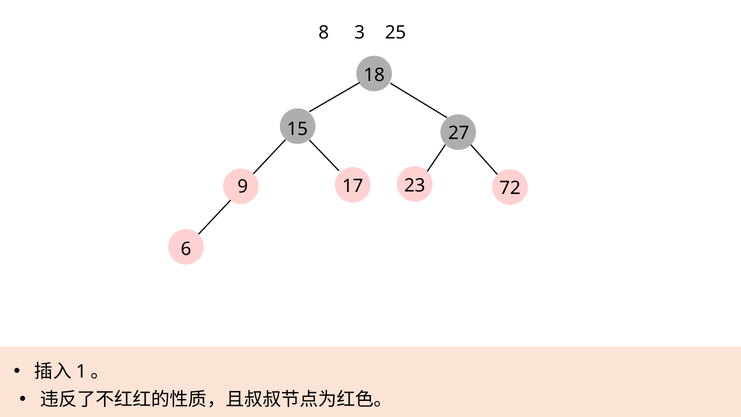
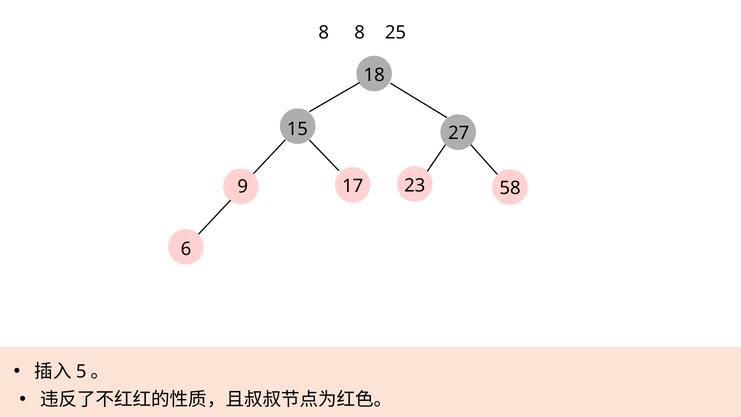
8 3: 3 -> 8
72: 72 -> 58
1: 1 -> 5
